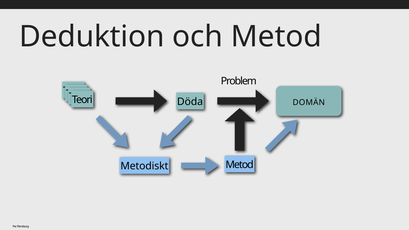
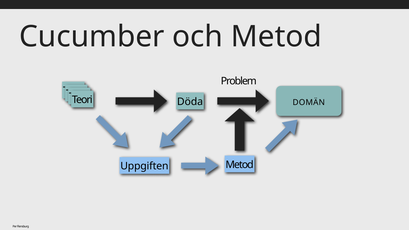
Deduktion: Deduktion -> Cucumber
Metodiskt: Metodiskt -> Uppgiften
